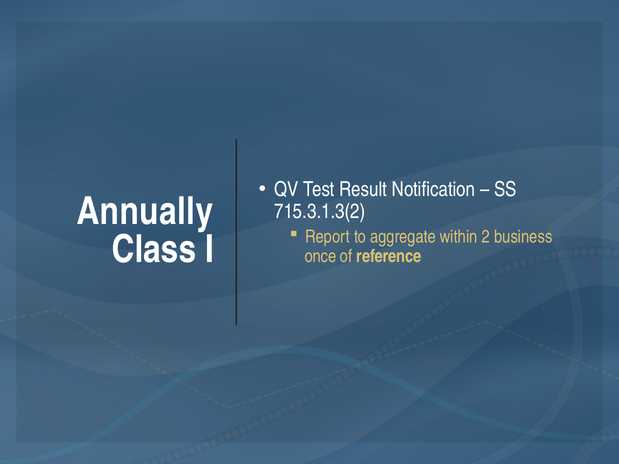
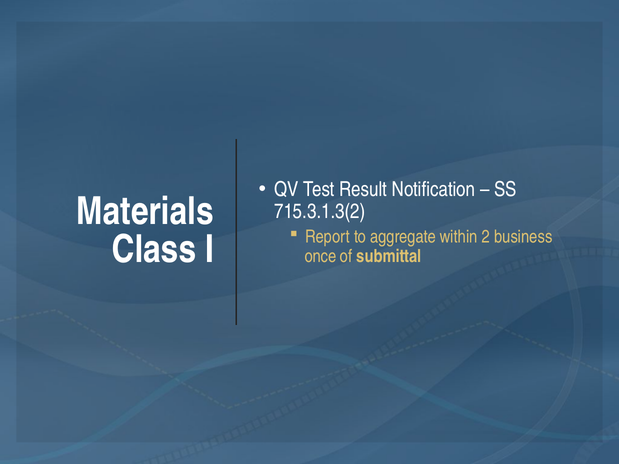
Annually: Annually -> Materials
reference: reference -> submittal
